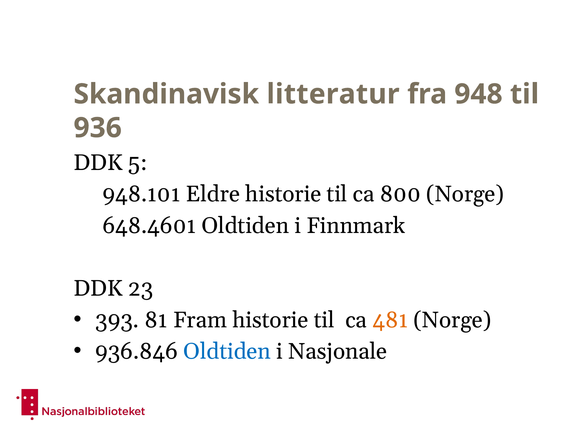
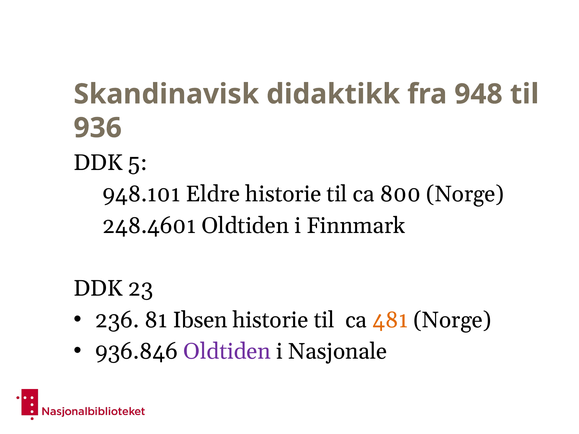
litteratur: litteratur -> didaktikk
648.4601: 648.4601 -> 248.4601
393: 393 -> 236
Fram: Fram -> Ibsen
Oldtiden at (227, 352) colour: blue -> purple
